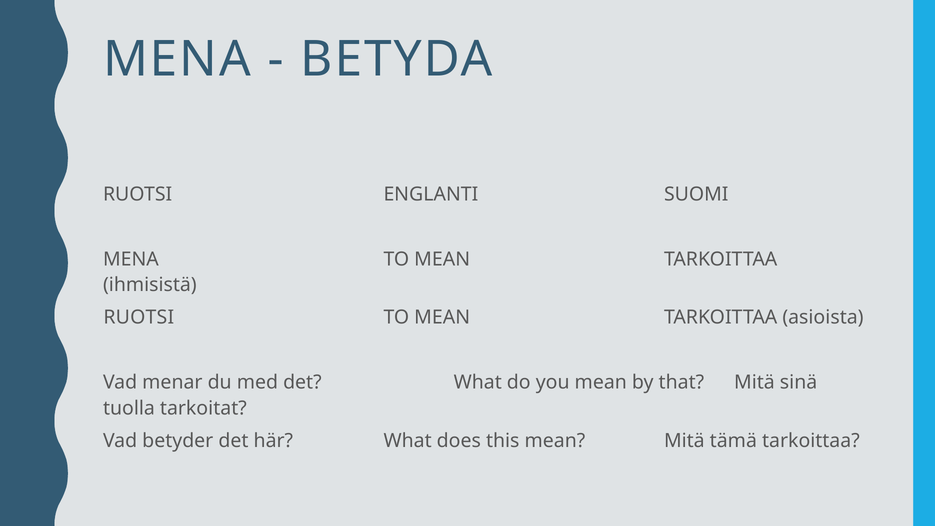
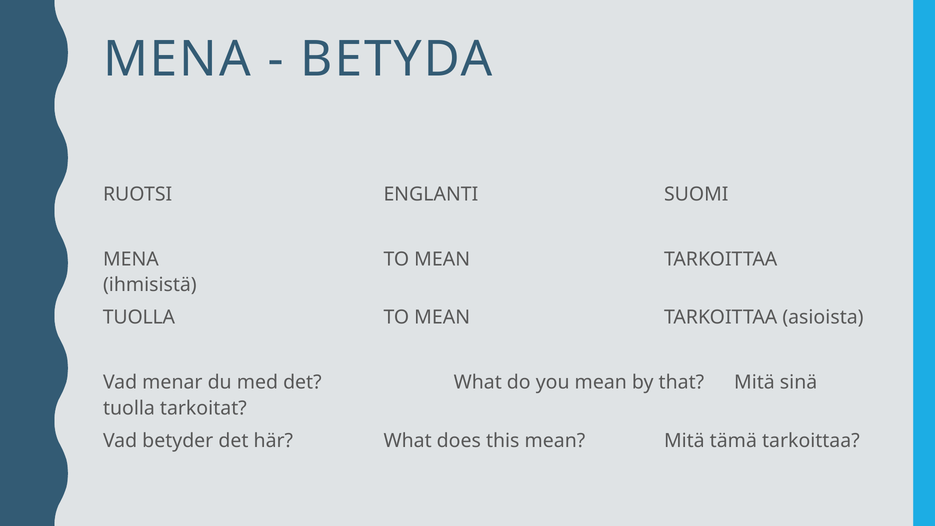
RUOTSI at (139, 317): RUOTSI -> TUOLLA
